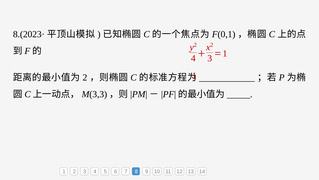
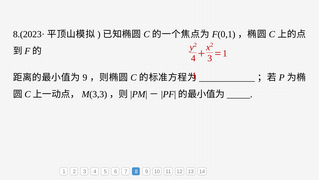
2 at (85, 77): 2 -> 9
